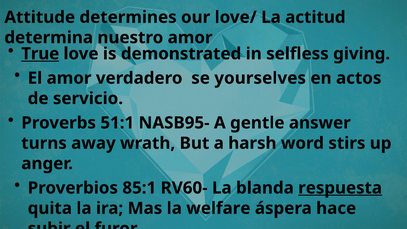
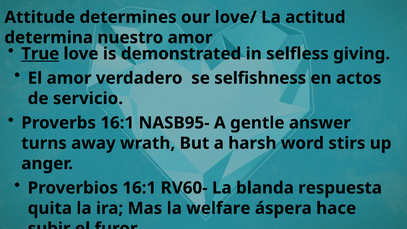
yourselves: yourselves -> selfishness
Proverbs 51:1: 51:1 -> 16:1
Proverbios 85:1: 85:1 -> 16:1
respuesta underline: present -> none
